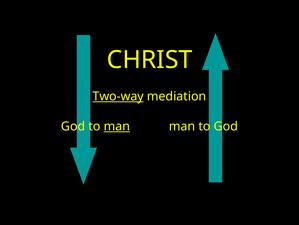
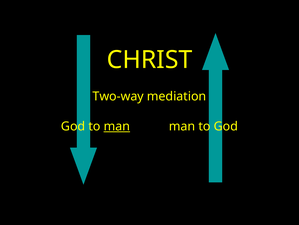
Two-way underline: present -> none
